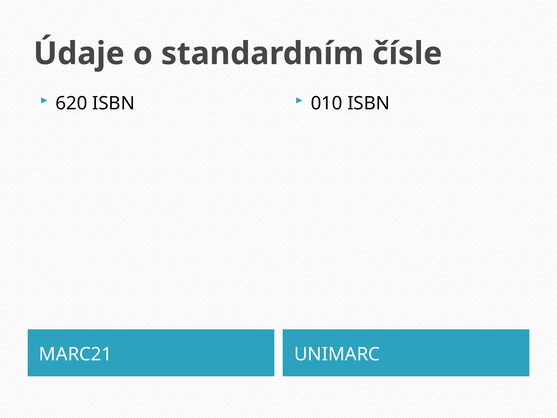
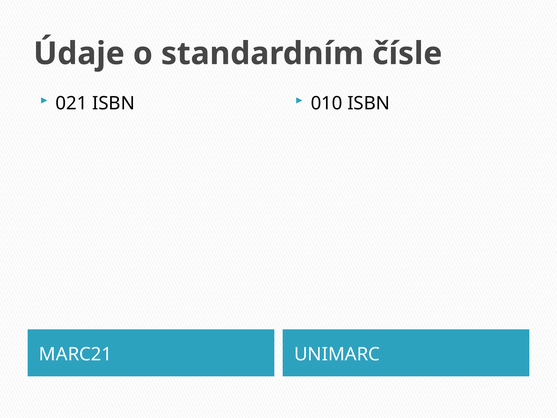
620: 620 -> 021
